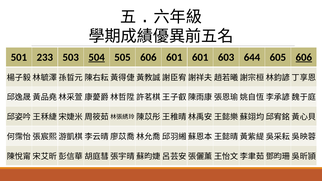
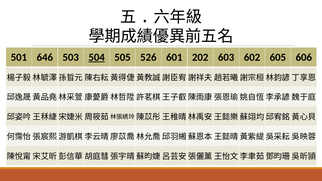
233: 233 -> 646
505 606: 606 -> 526
601 601: 601 -> 202
644: 644 -> 602
606 at (304, 57) underline: present -> none
